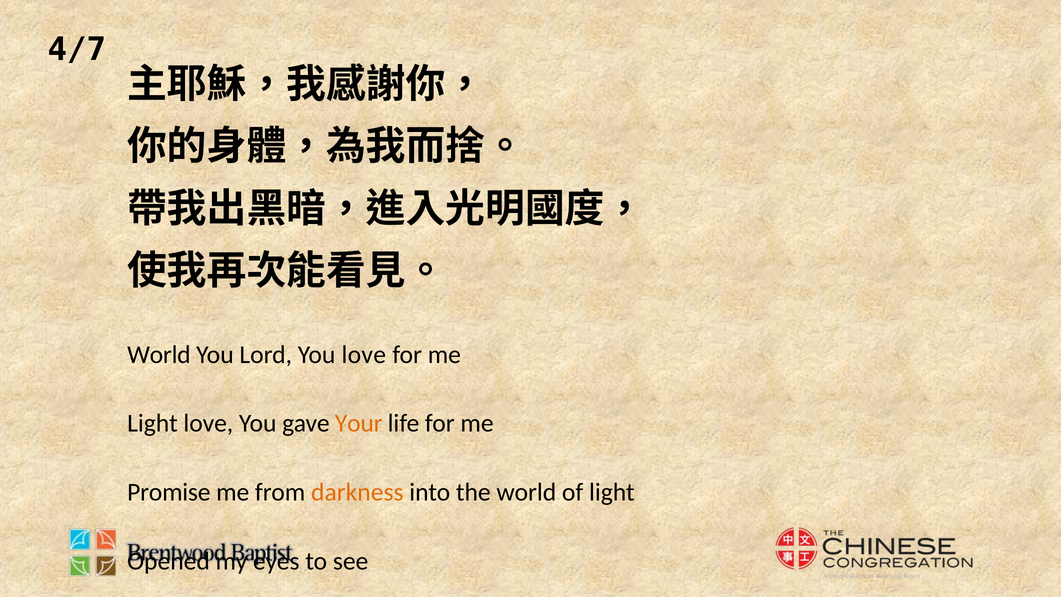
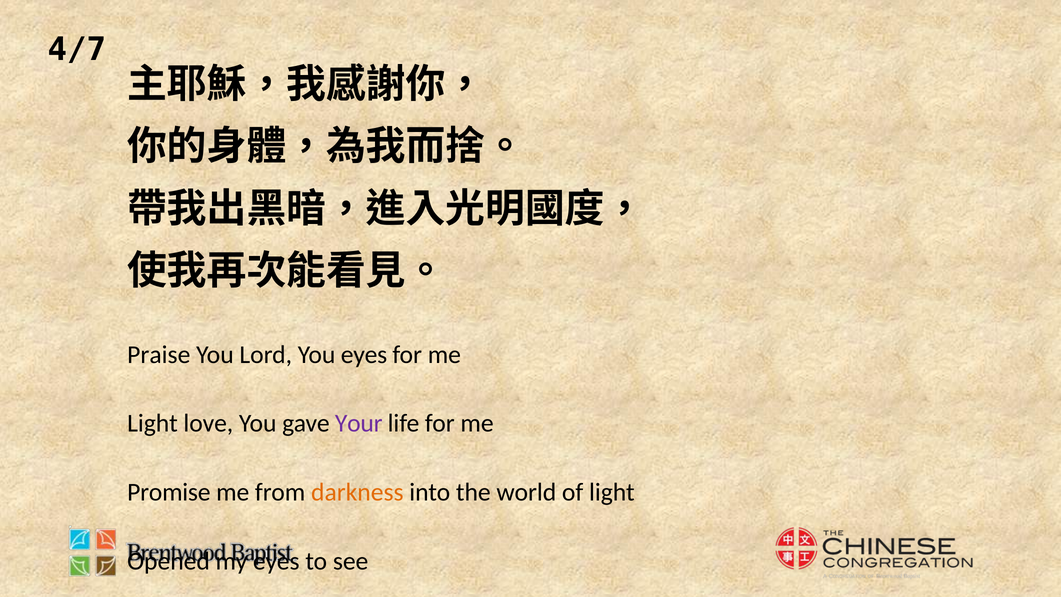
World at (159, 354): World -> Praise
You love: love -> eyes
Your colour: orange -> purple
